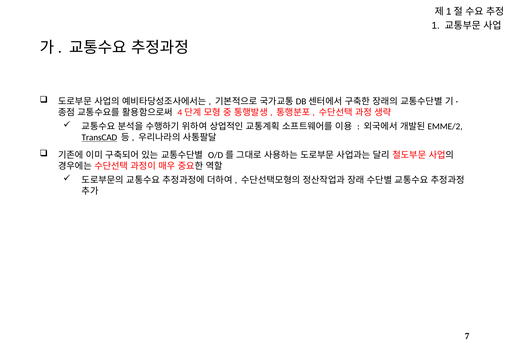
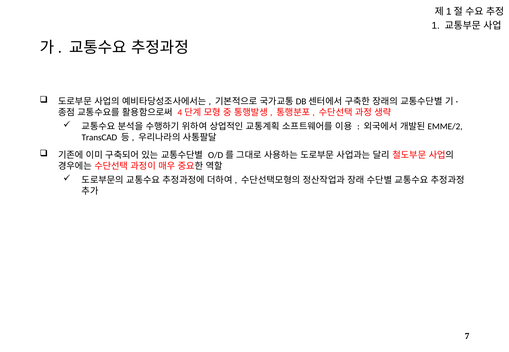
TransCAD underline: present -> none
